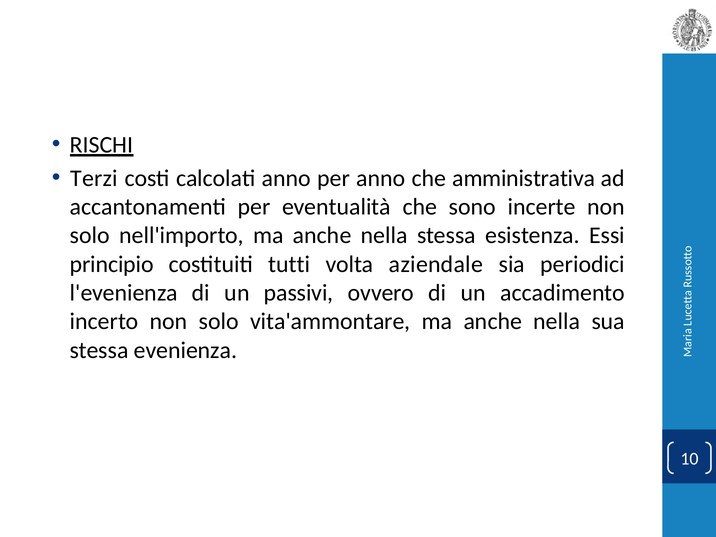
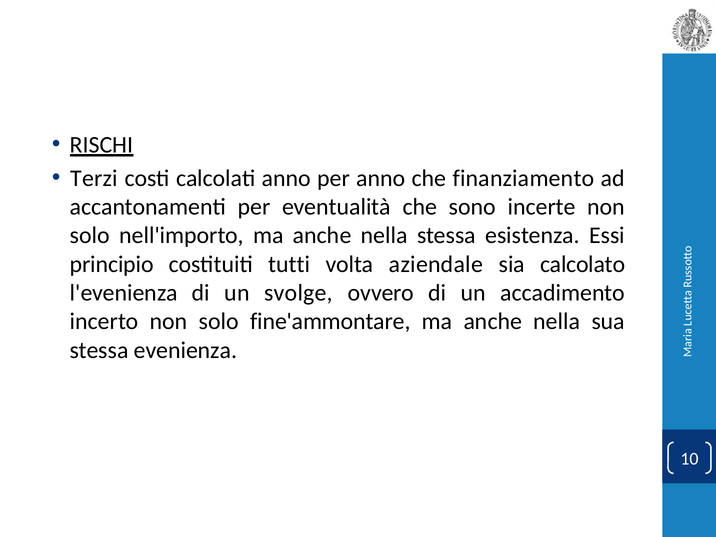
amministrativa: amministrativa -> finanziamento
periodici: periodici -> calcolato
passivi: passivi -> svolge
vita'ammontare: vita'ammontare -> fine'ammontare
